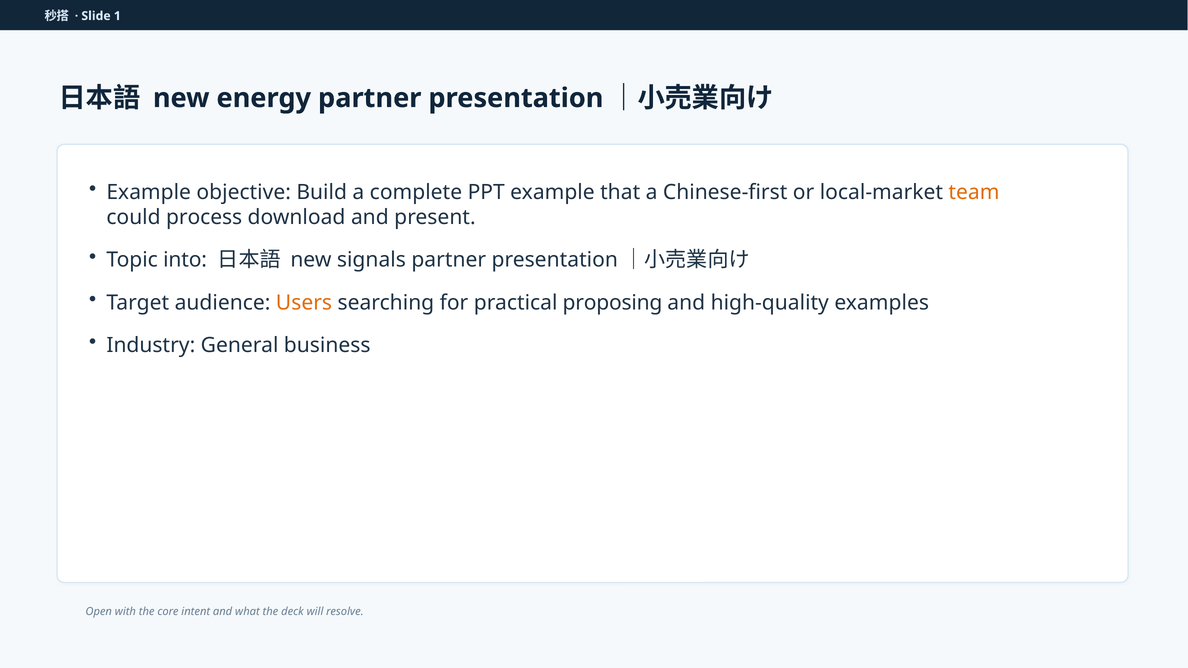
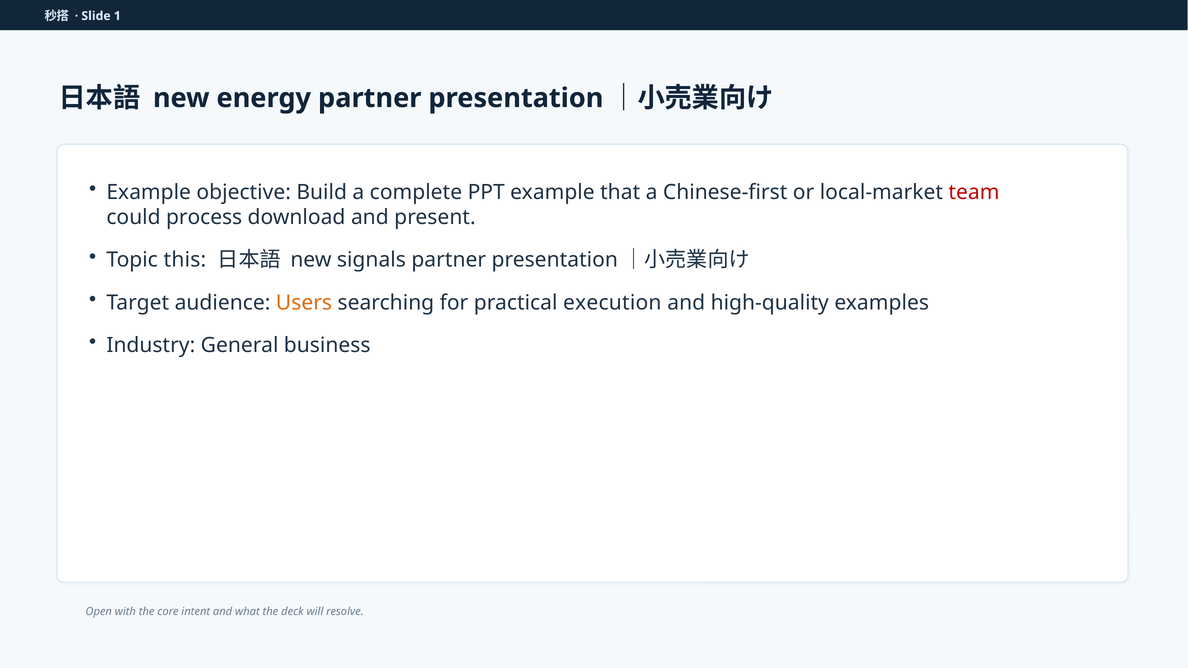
team colour: orange -> red
into: into -> this
proposing: proposing -> execution
